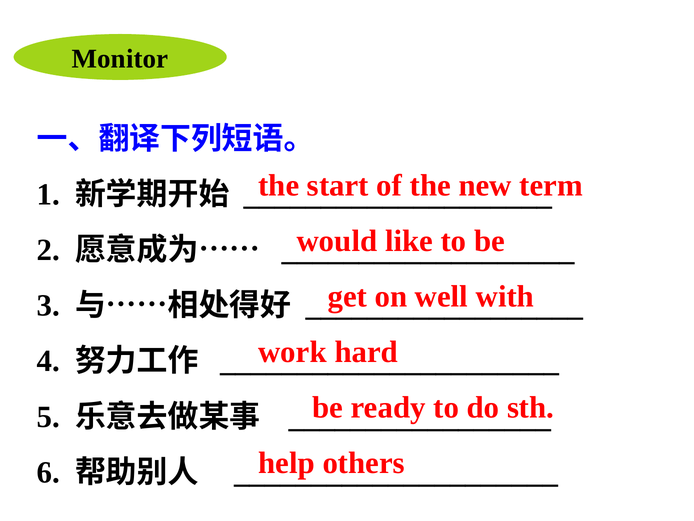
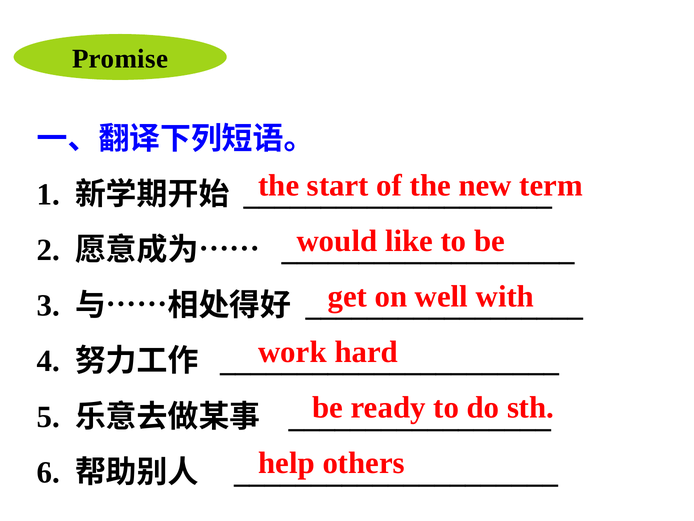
Monitor: Monitor -> Promise
